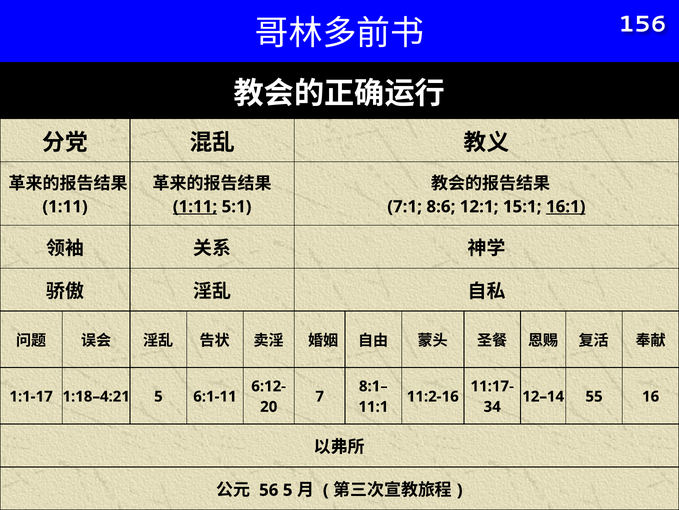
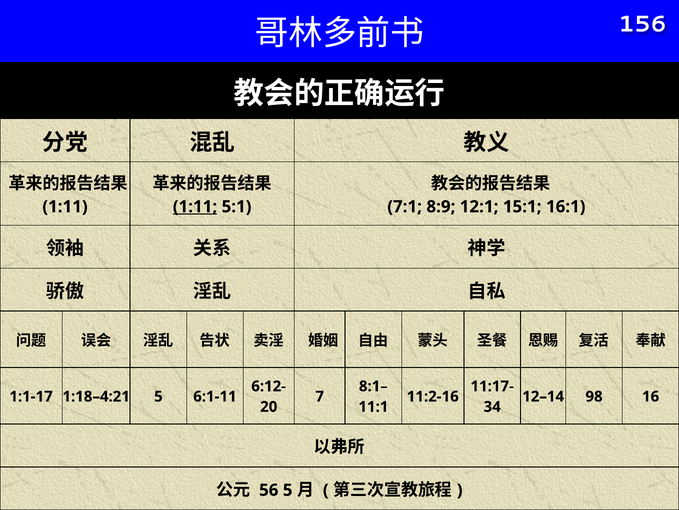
8:6: 8:6 -> 8:9
16:1 underline: present -> none
55: 55 -> 98
